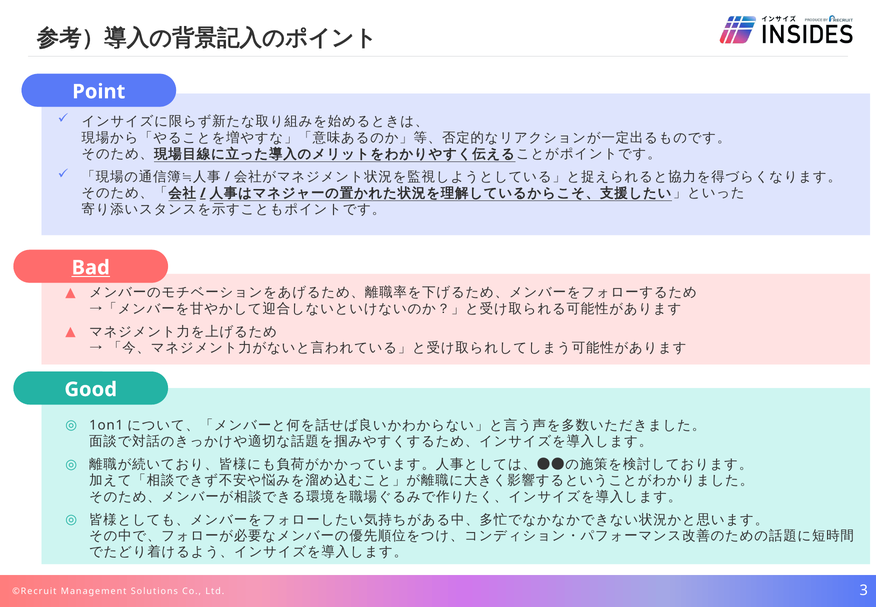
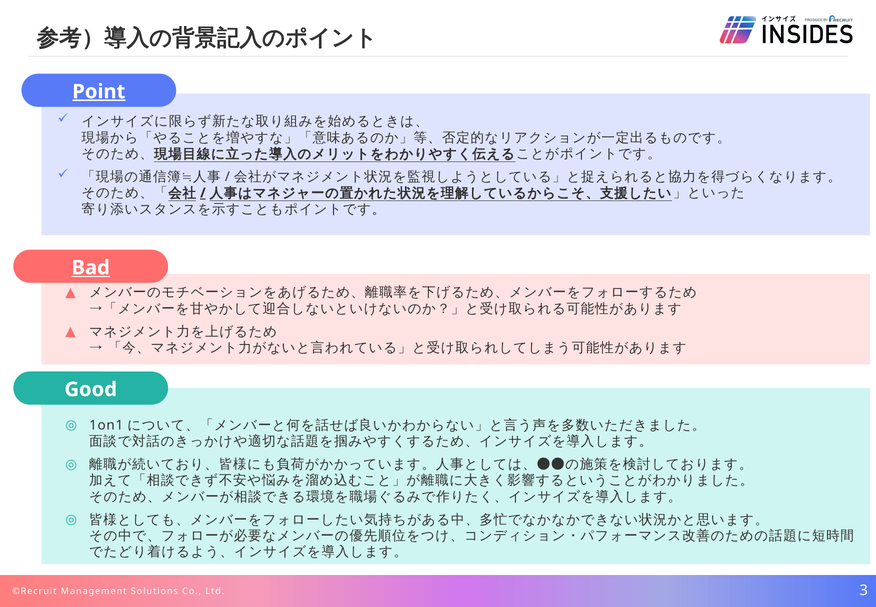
Point underline: none -> present
